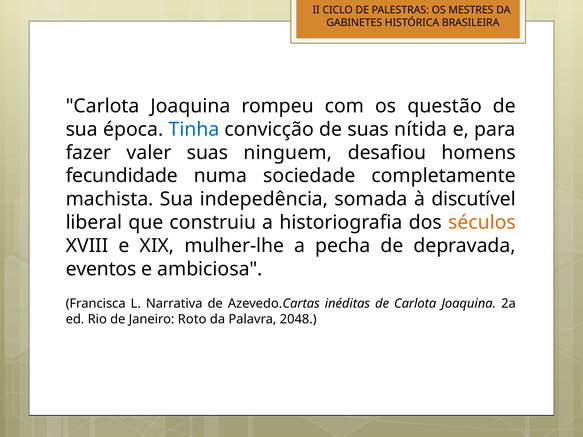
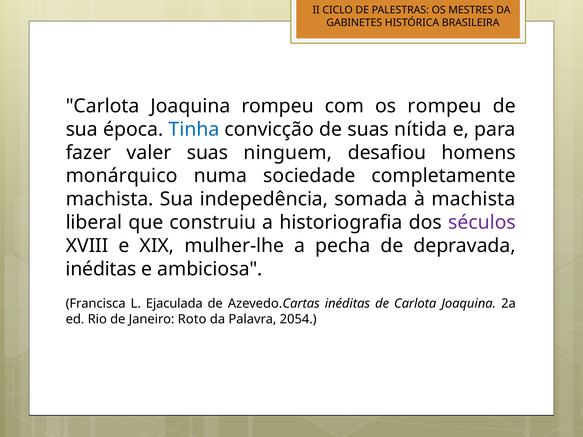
os questão: questão -> rompeu
fecundidade: fecundidade -> monárquico
à discutível: discutível -> machista
séculos colour: orange -> purple
eventos at (101, 269): eventos -> inéditas
Narrativa: Narrativa -> Ejaculada
2048: 2048 -> 2054
